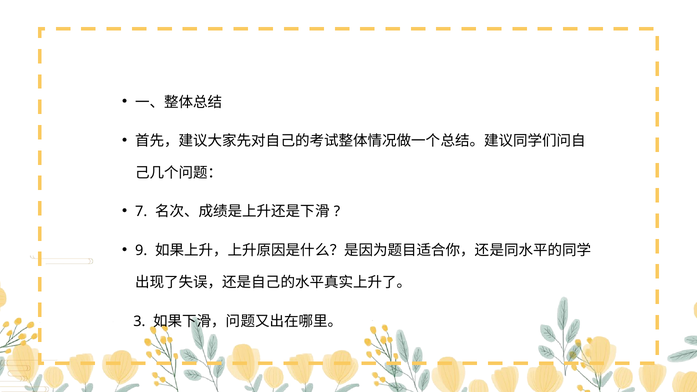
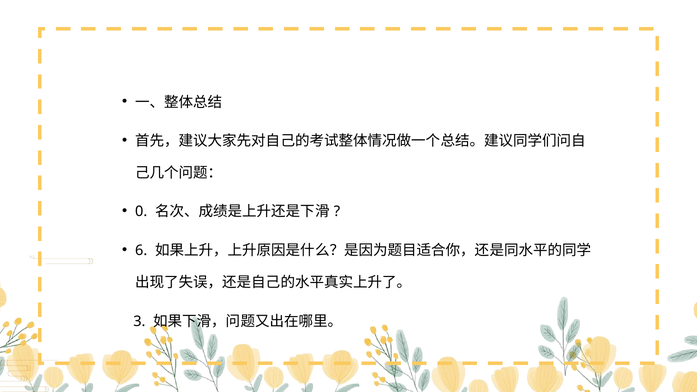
7: 7 -> 0
9: 9 -> 6
